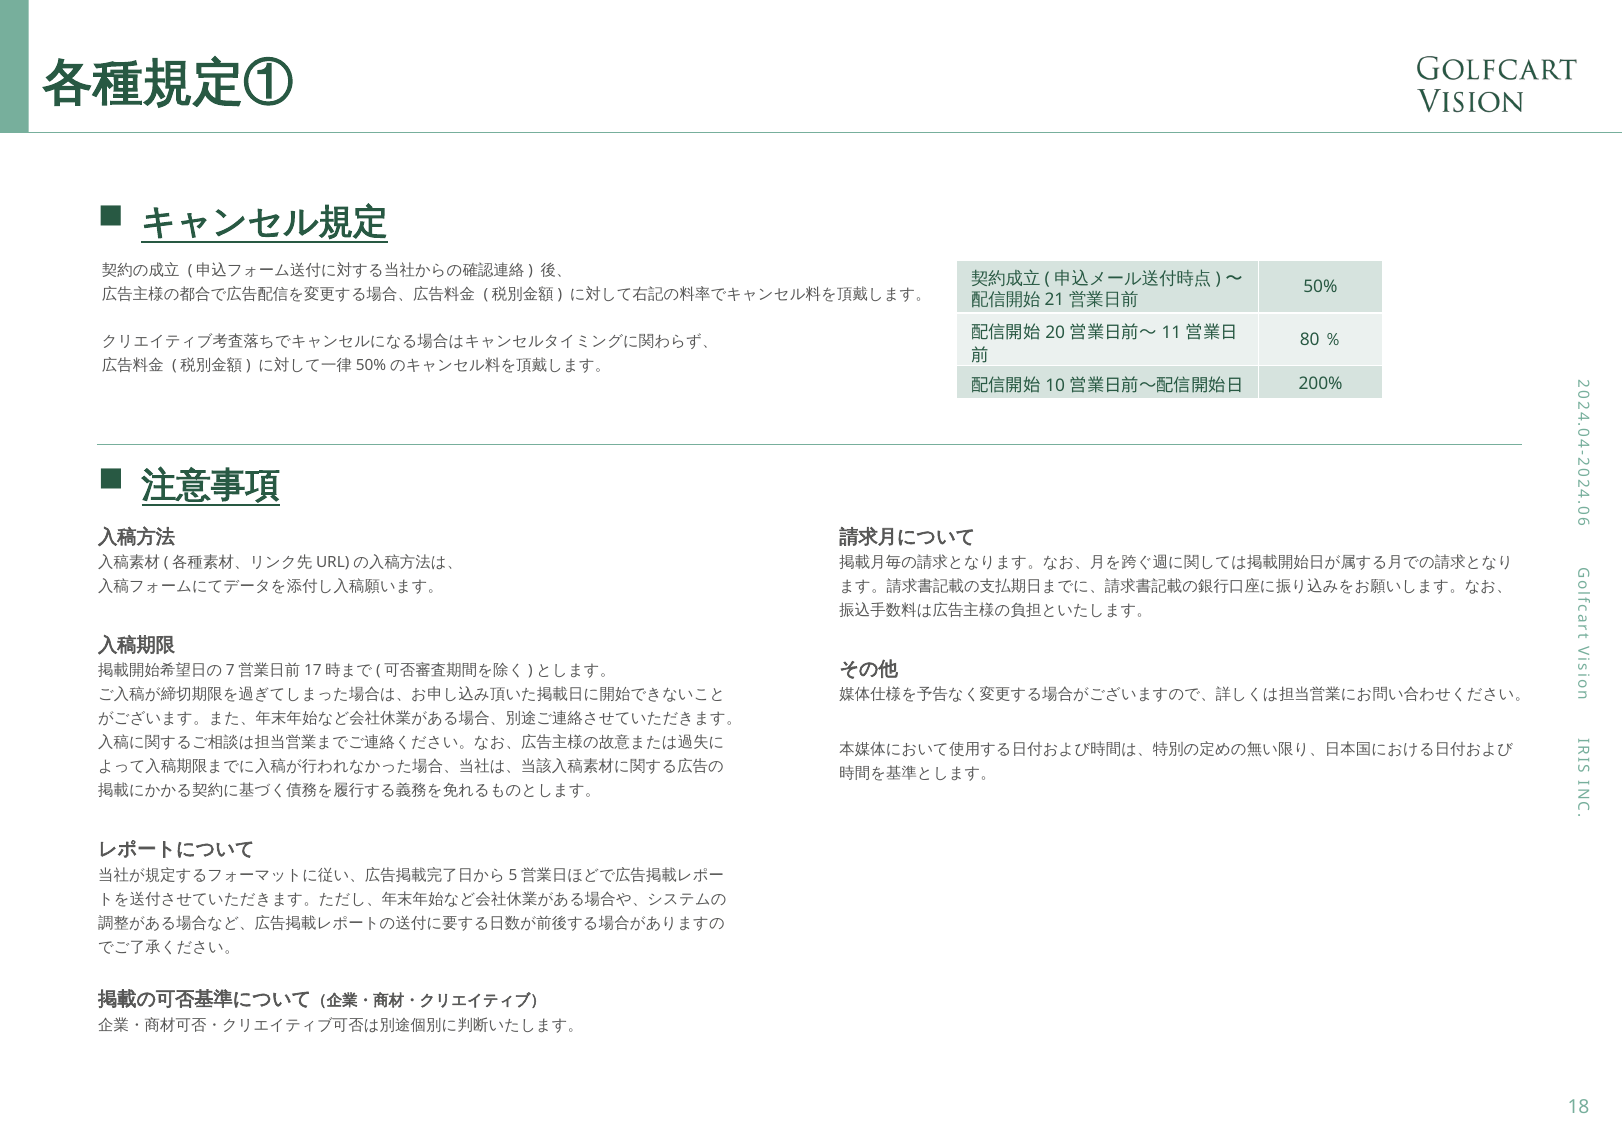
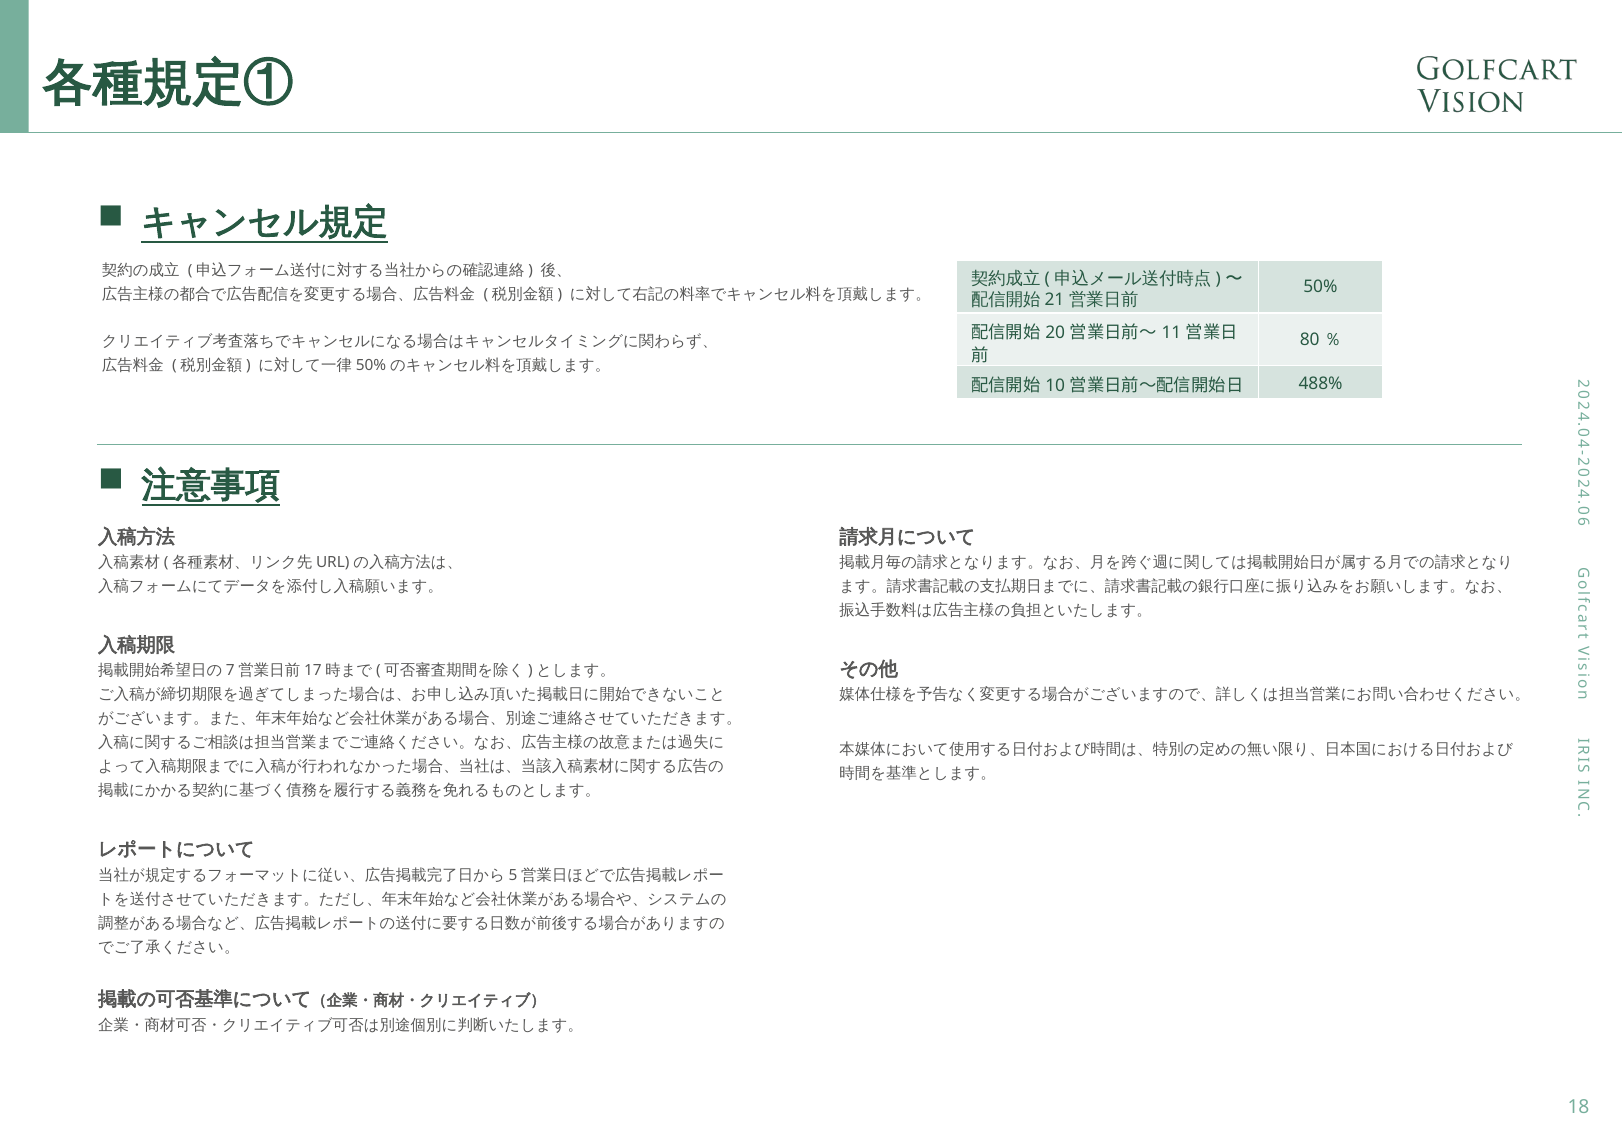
200%: 200% -> 488%
